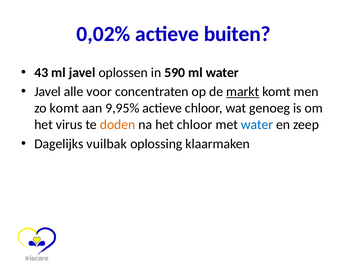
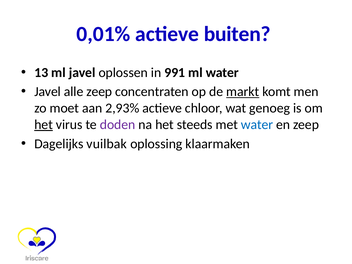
0,02%: 0,02% -> 0,01%
43: 43 -> 13
590: 590 -> 991
alle voor: voor -> zeep
zo komt: komt -> moet
9,95%: 9,95% -> 2,93%
het at (44, 125) underline: none -> present
doden colour: orange -> purple
het chloor: chloor -> steeds
